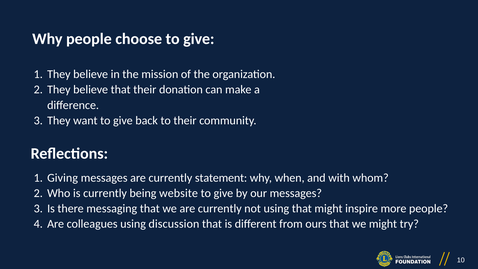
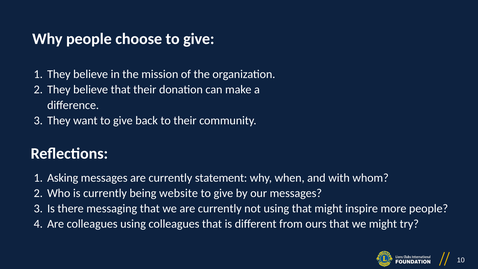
Giving: Giving -> Asking
using discussion: discussion -> colleagues
